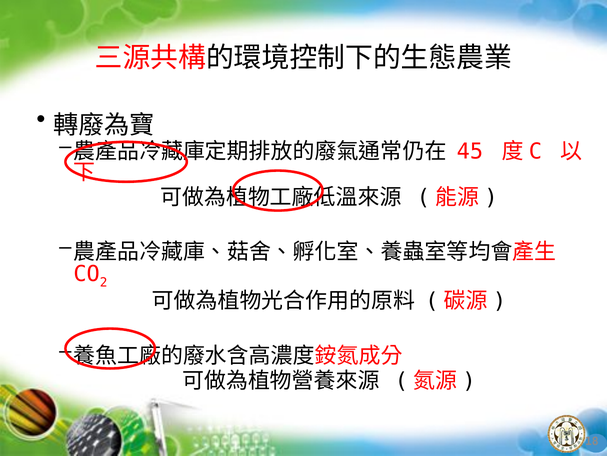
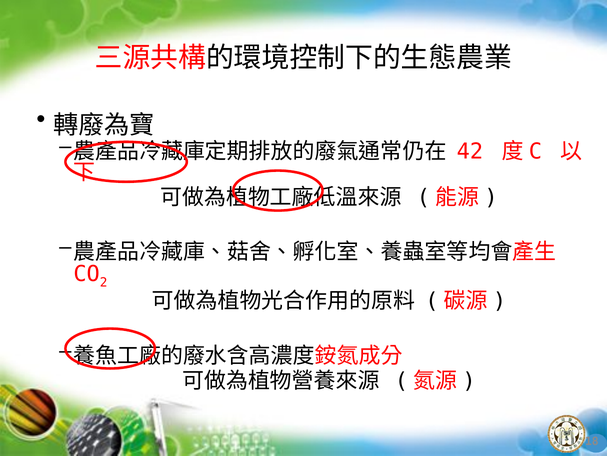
45: 45 -> 42
